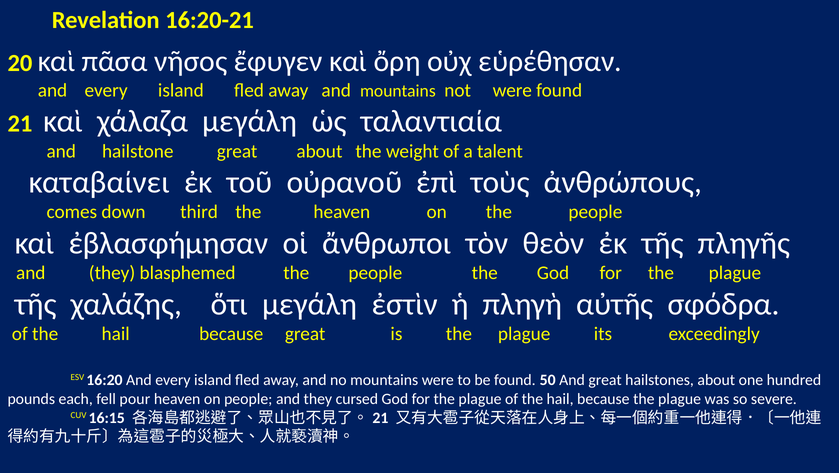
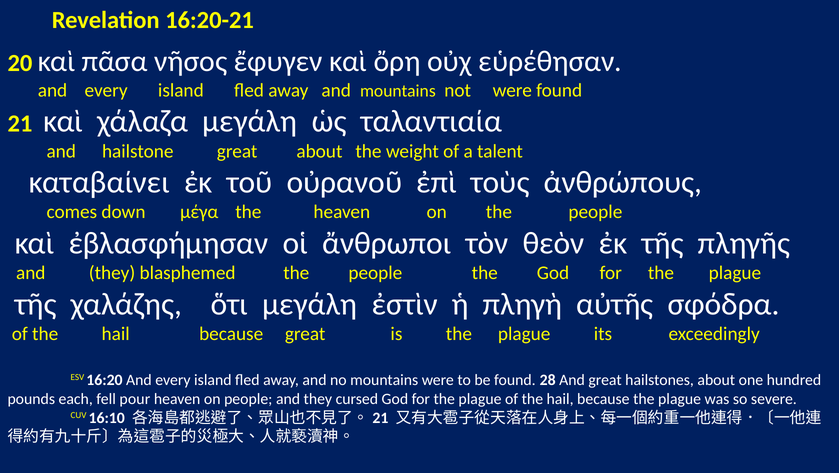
third: third -> μέγα
50: 50 -> 28
16:15: 16:15 -> 16:10
